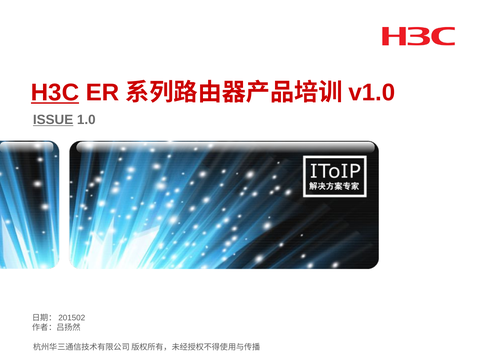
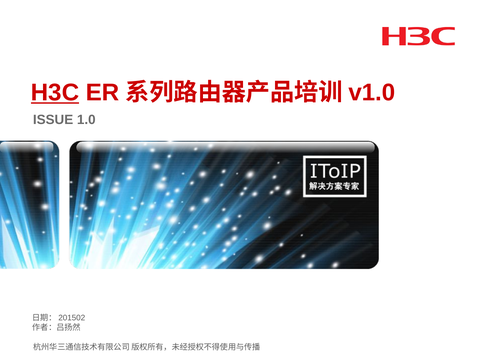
ISSUE underline: present -> none
